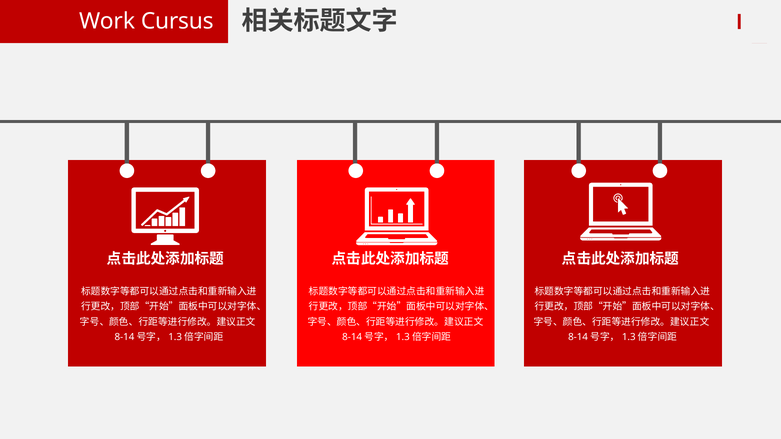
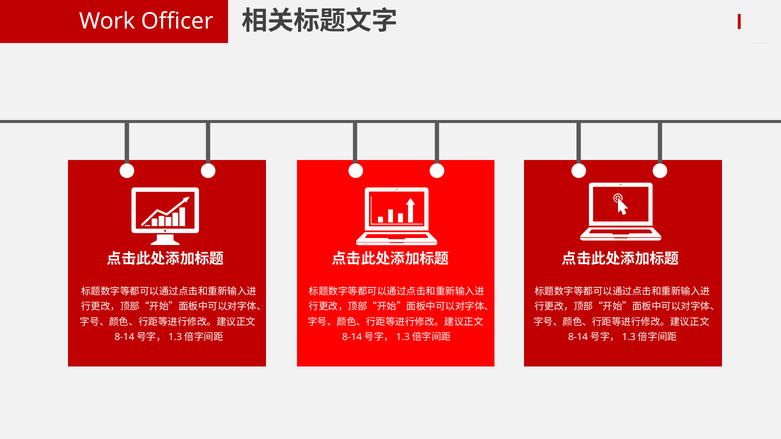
Cursus: Cursus -> Officer
